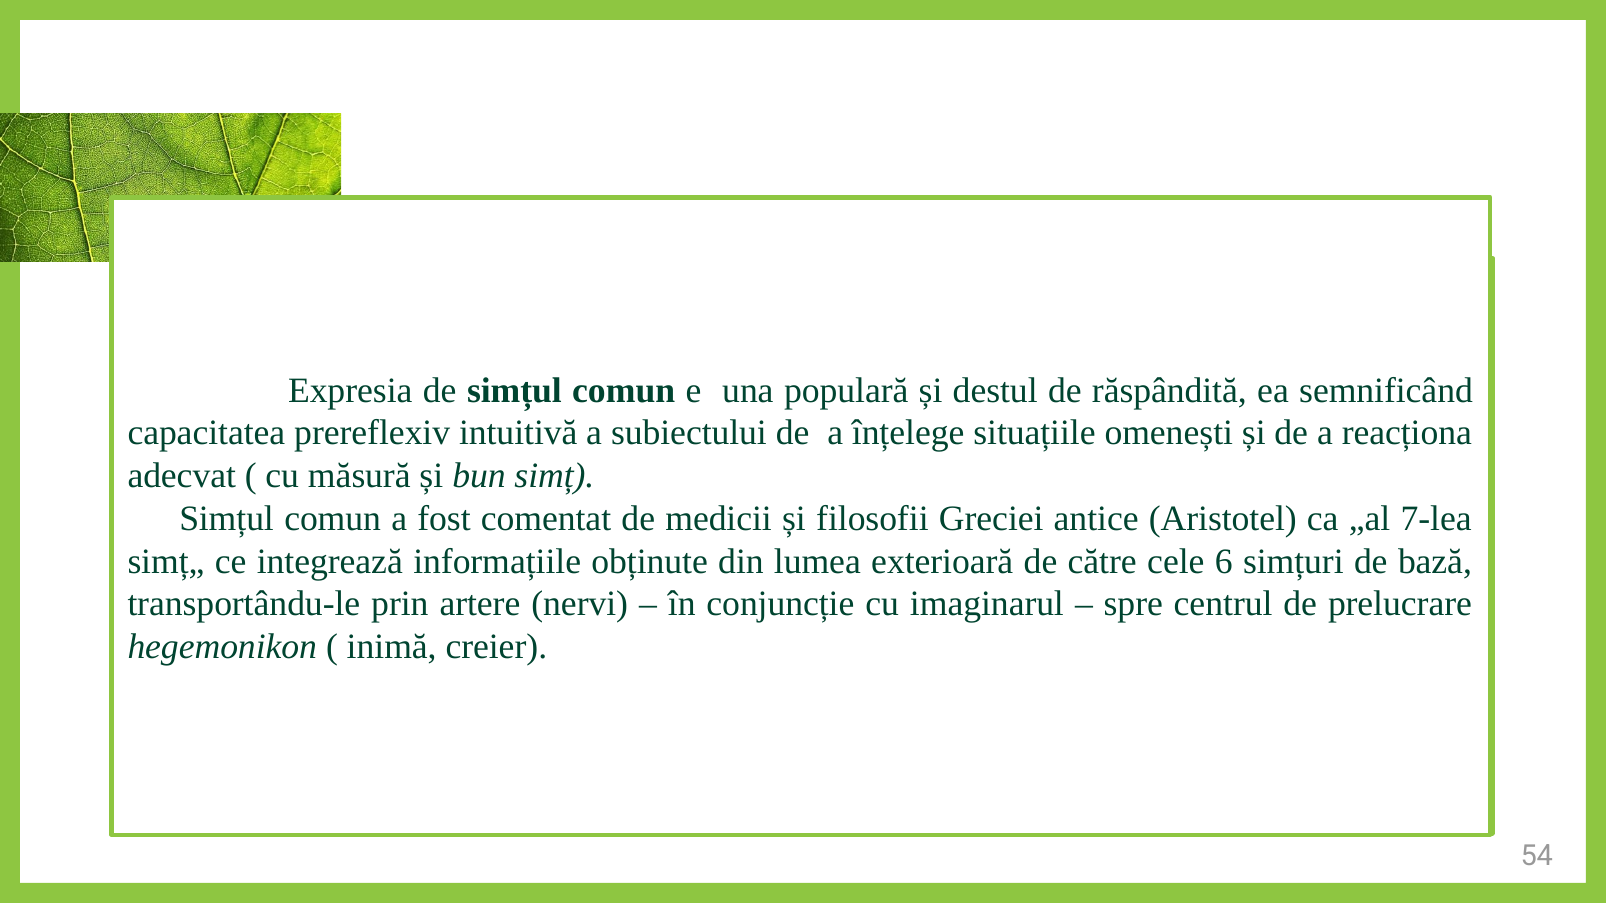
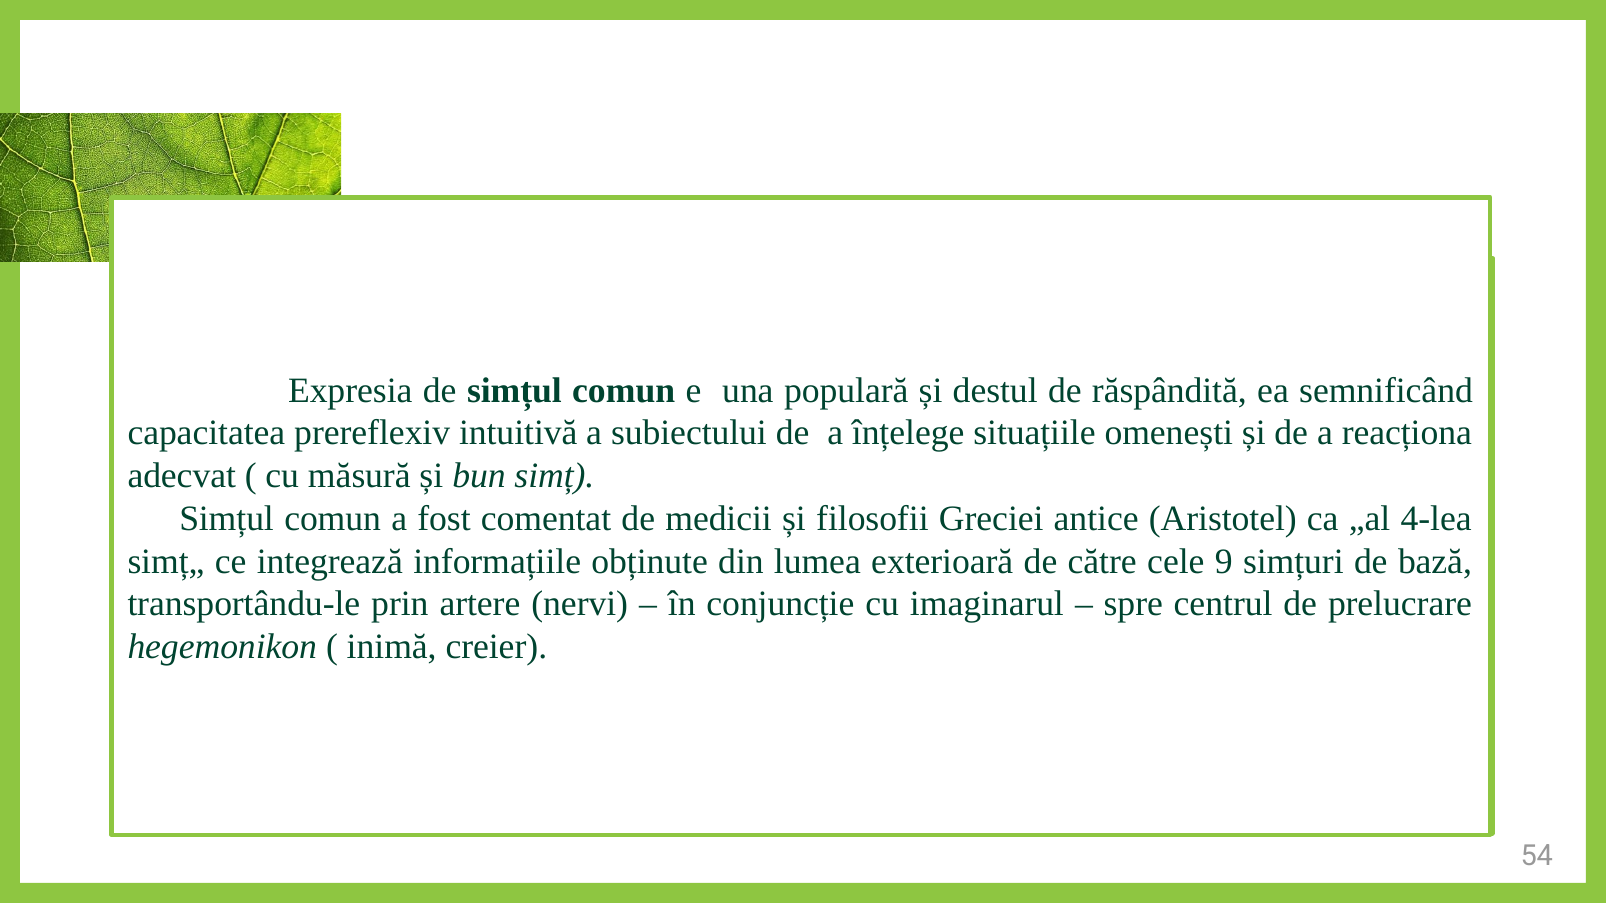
7-lea: 7-lea -> 4-lea
6: 6 -> 9
